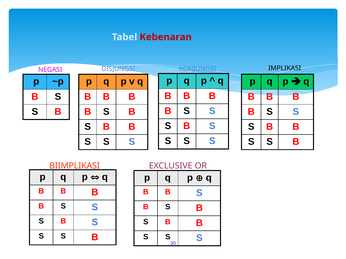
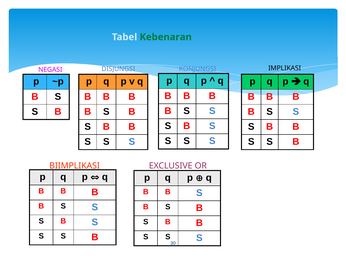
Kebenaran colour: red -> green
